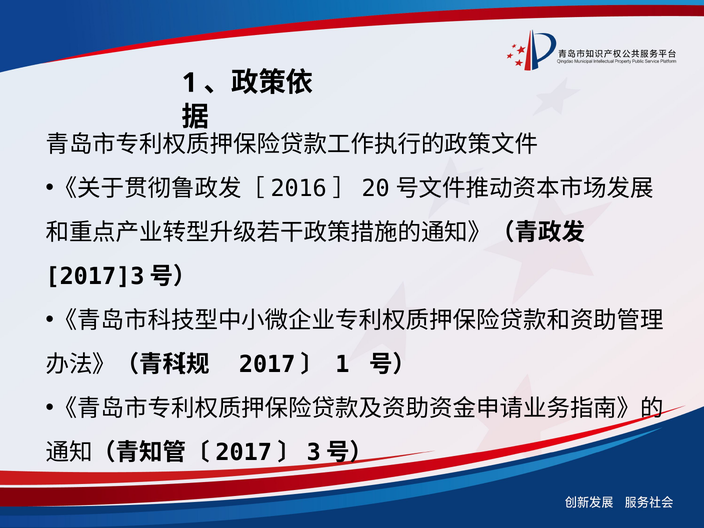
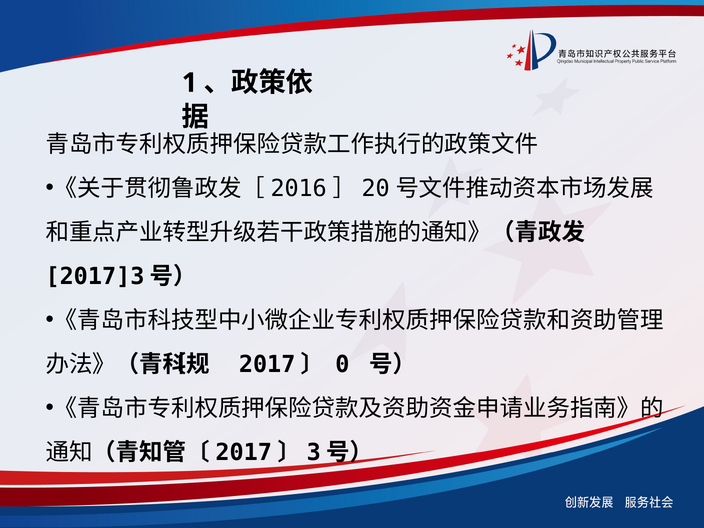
1 at (342, 364): 1 -> 0
